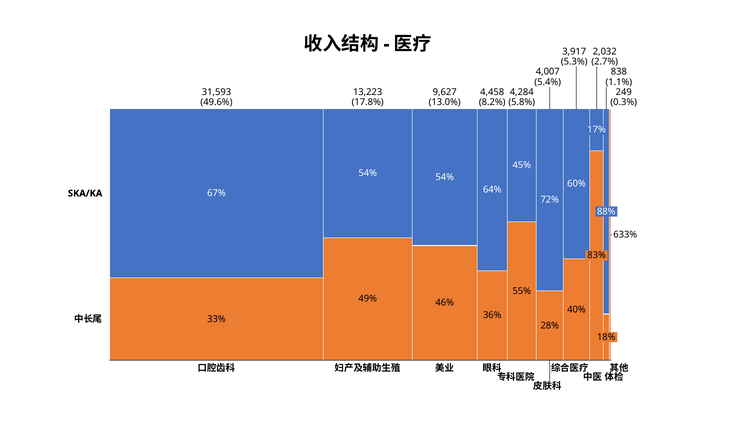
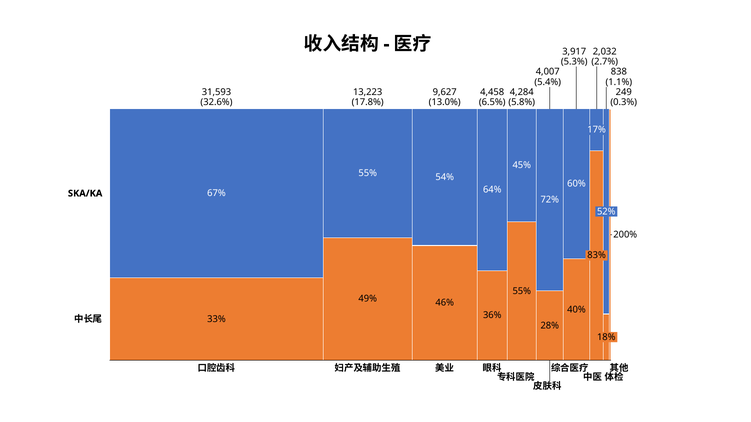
49.6%: 49.6% -> 32.6%
8.2%: 8.2% -> 6.5%
54% at (368, 173): 54% -> 55%
88%: 88% -> 52%
633%: 633% -> 200%
